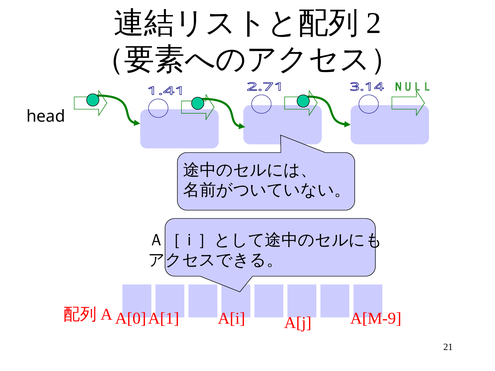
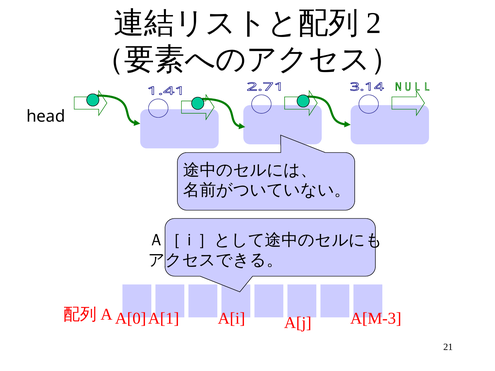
A[M-9: A[M-9 -> A[M-3
